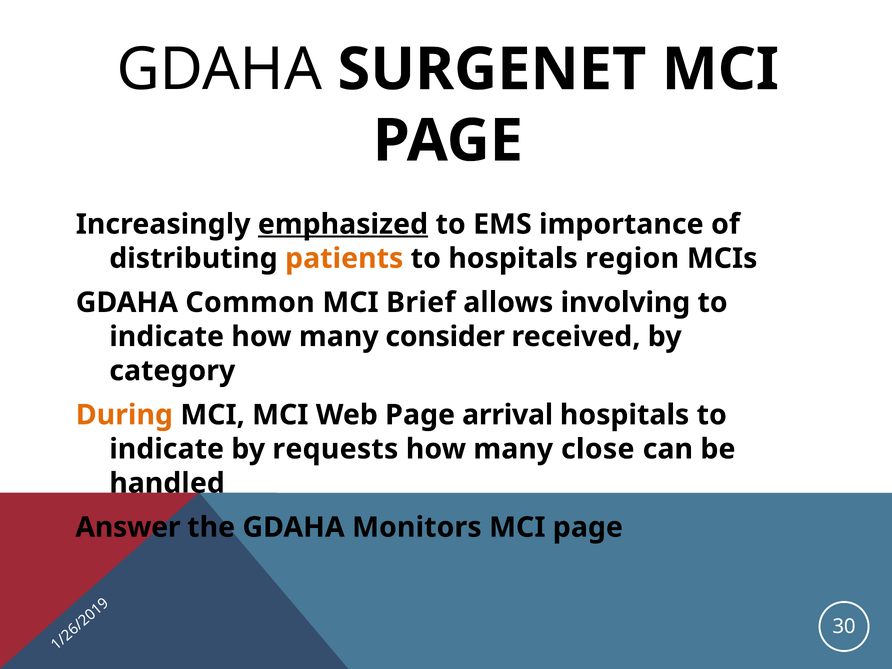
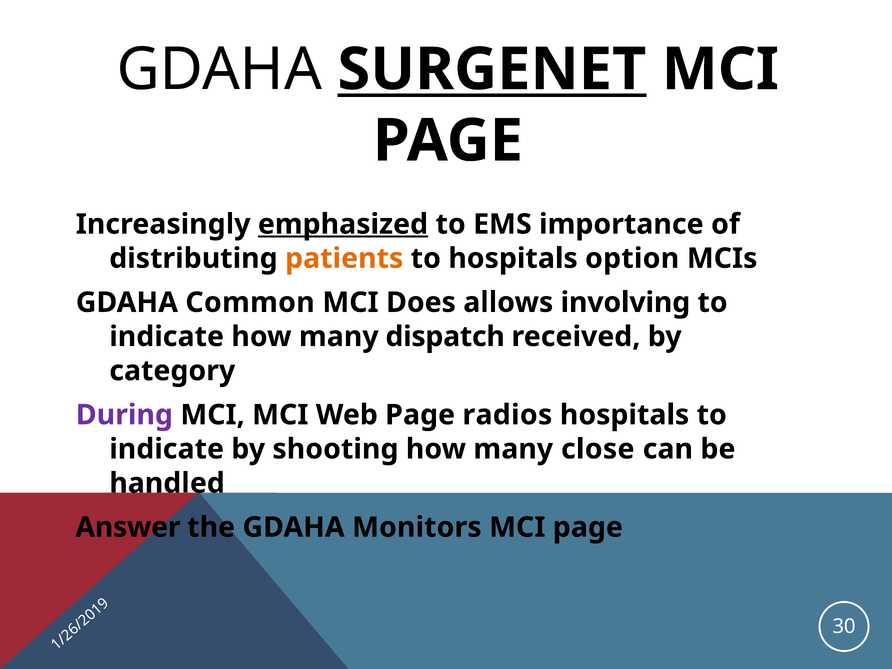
SURGENET underline: none -> present
region: region -> option
Brief: Brief -> Does
consider: consider -> dispatch
During colour: orange -> purple
arrival: arrival -> radios
requests: requests -> shooting
